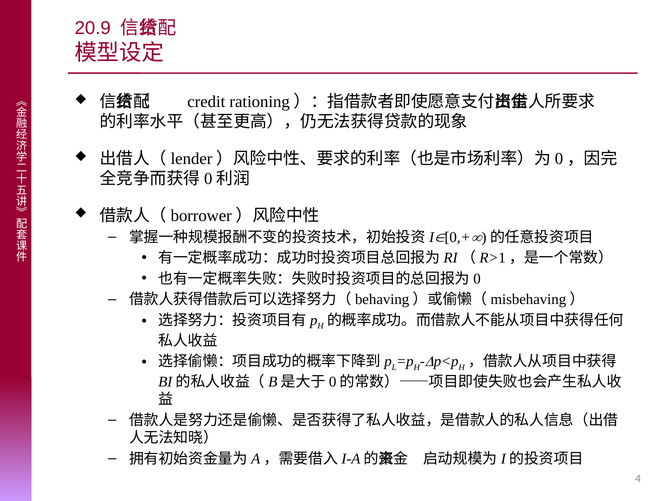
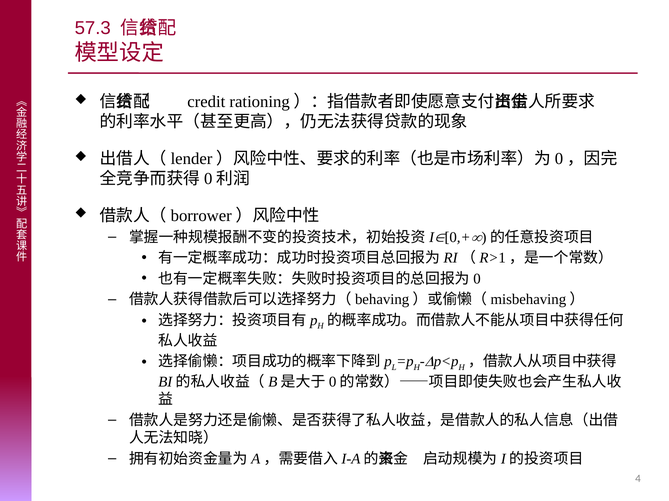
20.9: 20.9 -> 57.3
